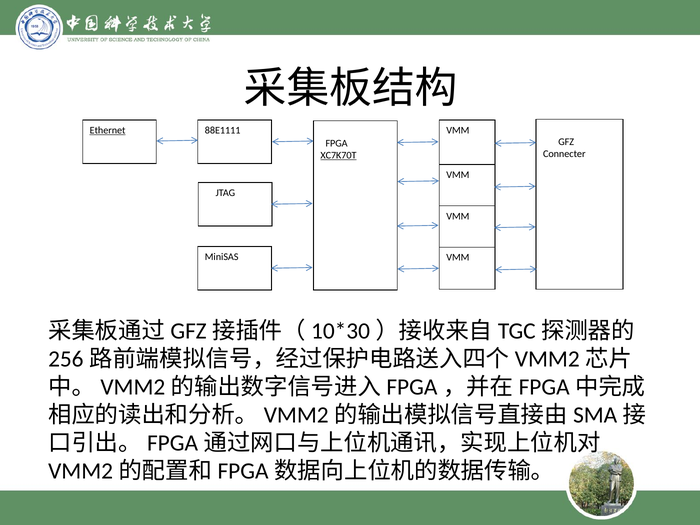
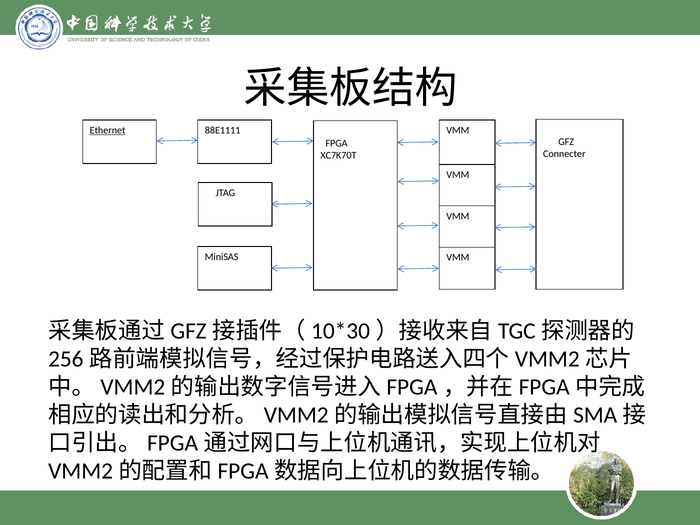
XC7K70T underline: present -> none
